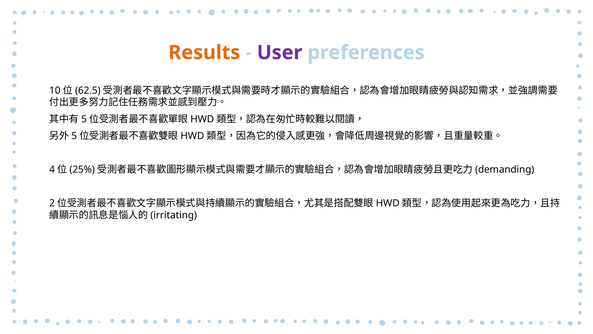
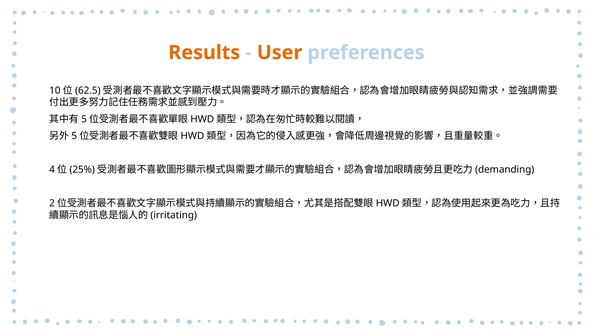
User colour: purple -> orange
